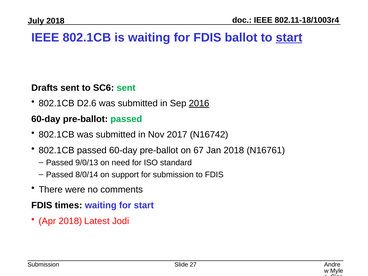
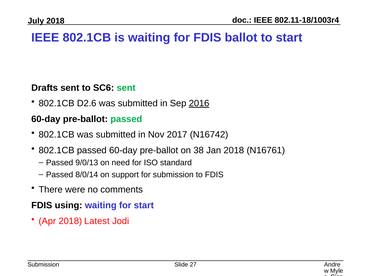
start at (289, 38) underline: present -> none
67: 67 -> 38
times: times -> using
